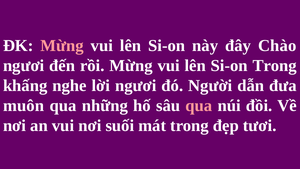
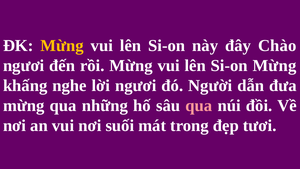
Mừng at (62, 46) colour: pink -> yellow
Si-on Trong: Trong -> Mừng
muôn at (24, 106): muôn -> mừng
